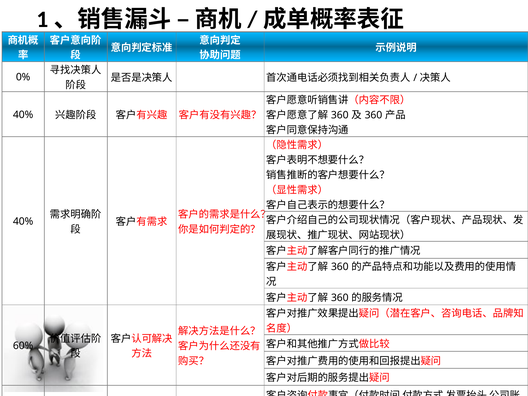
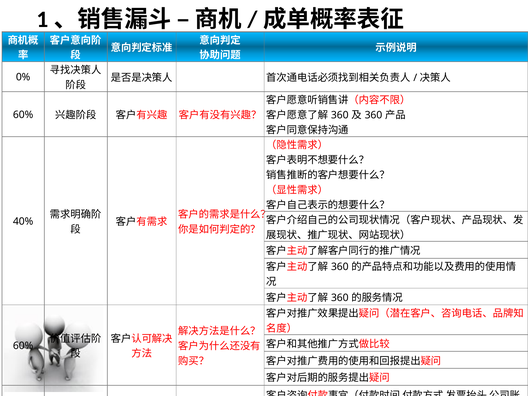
40% at (23, 115): 40% -> 60%
